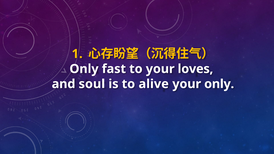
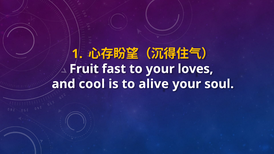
Only at (84, 69): Only -> Fruit
soul: soul -> cool
your only: only -> soul
